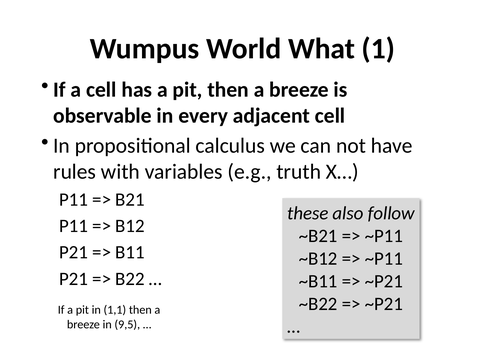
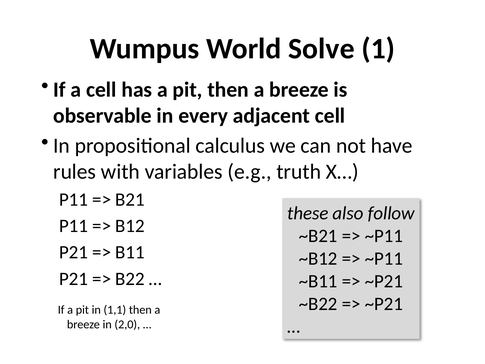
What: What -> Solve
9,5: 9,5 -> 2,0
